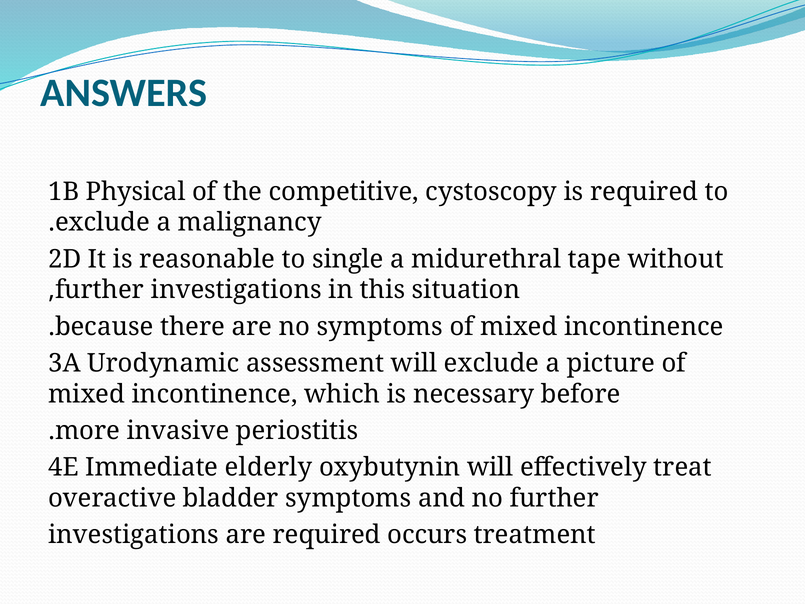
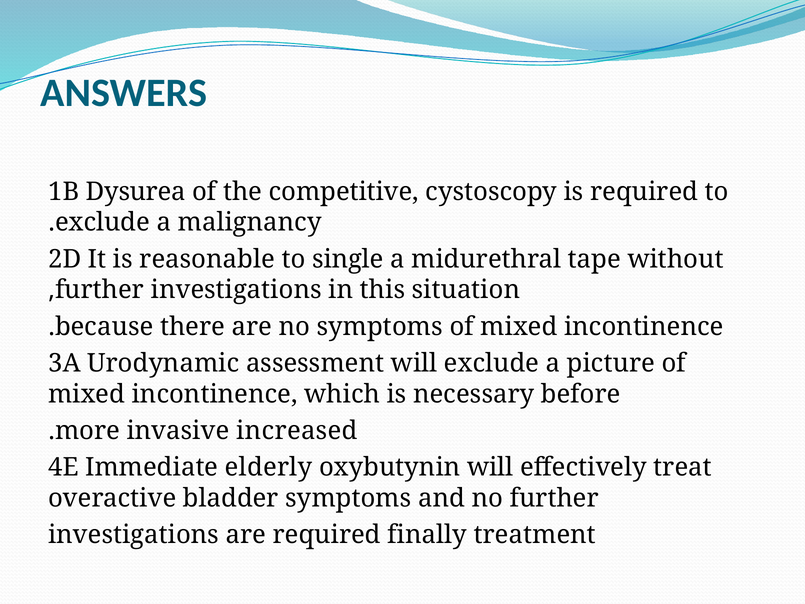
Physical: Physical -> Dysurea
periostitis: periostitis -> increased
occurs: occurs -> finally
